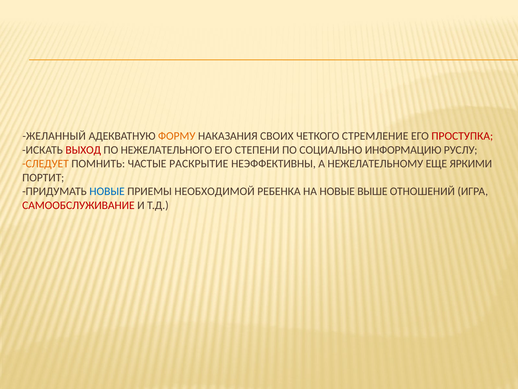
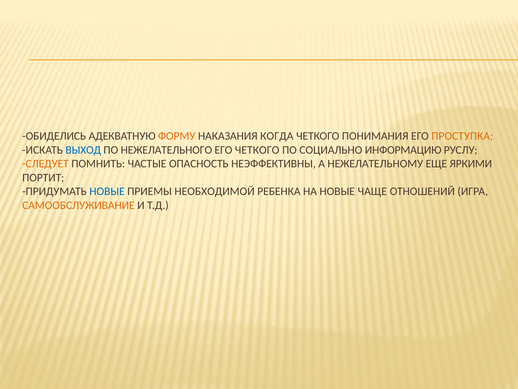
ЖЕЛАННЫЙ: ЖЕЛАННЫЙ -> ОБИДЕЛИСЬ
СВОИХ: СВОИХ -> КОГДА
СТРЕМЛЕНИЕ: СТРЕМЛЕНИЕ -> ПОНИМАНИЯ
ПРОСТУПКА colour: red -> orange
ВЫХОД colour: red -> blue
ЕГО СТЕПЕНИ: СТЕПЕНИ -> ЧЕТКОГО
РАСКРЫТИЕ: РАСКРЫТИЕ -> ОПАСНОСТЬ
ВЫШЕ: ВЫШЕ -> ЧАЩЕ
САМООБСЛУЖИВАНИЕ colour: red -> orange
